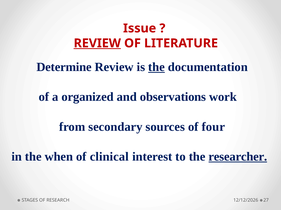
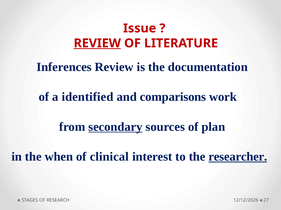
Determine: Determine -> Inferences
the at (156, 67) underline: present -> none
organized: organized -> identified
observations: observations -> comparisons
secondary underline: none -> present
four: four -> plan
